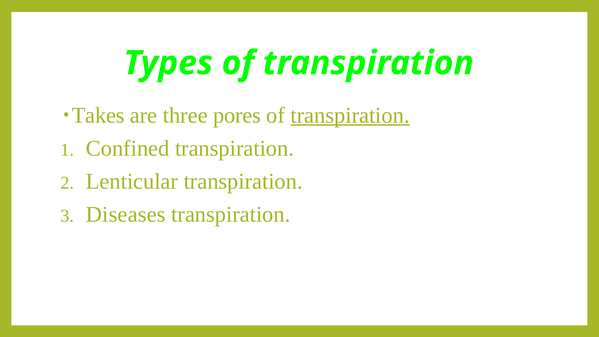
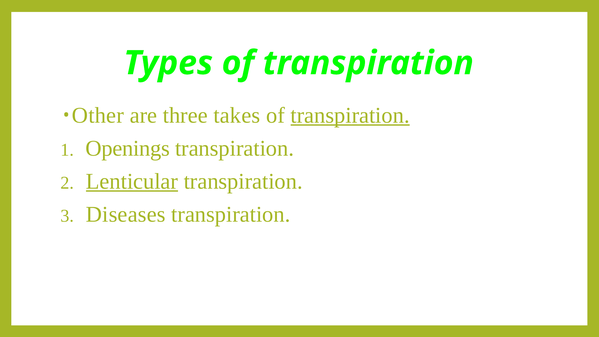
Takes: Takes -> Other
pores: pores -> takes
Confined: Confined -> Openings
Lenticular underline: none -> present
